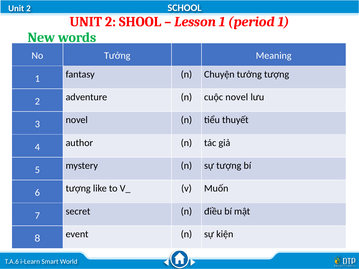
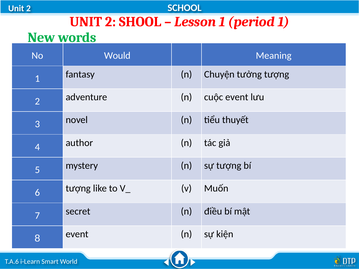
No Tưởng: Tưởng -> Would
cuộc novel: novel -> event
